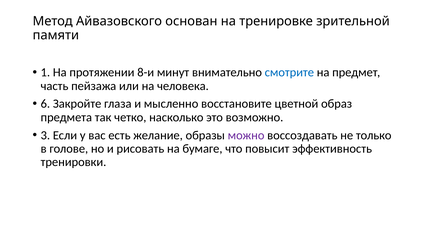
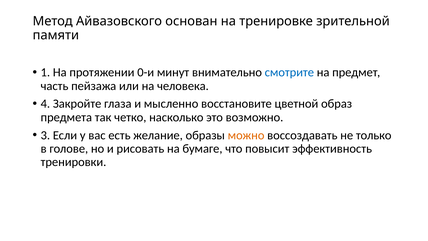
8-и: 8-и -> 0-и
6: 6 -> 4
можно colour: purple -> orange
